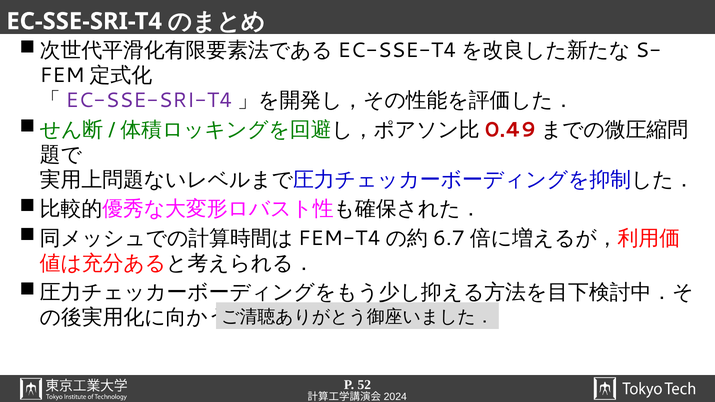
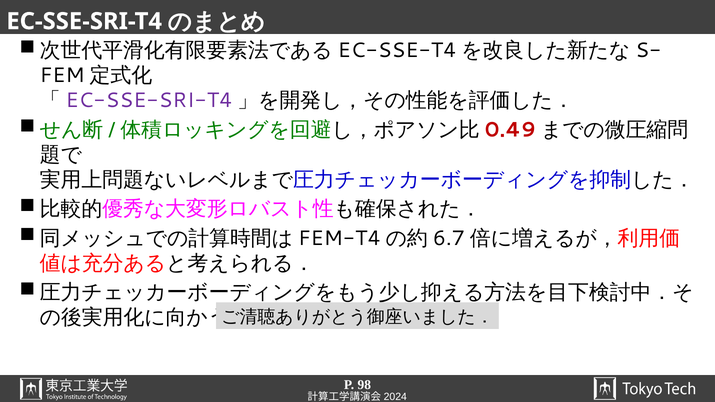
52: 52 -> 98
